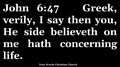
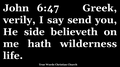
then: then -> send
concerning: concerning -> wilderness
